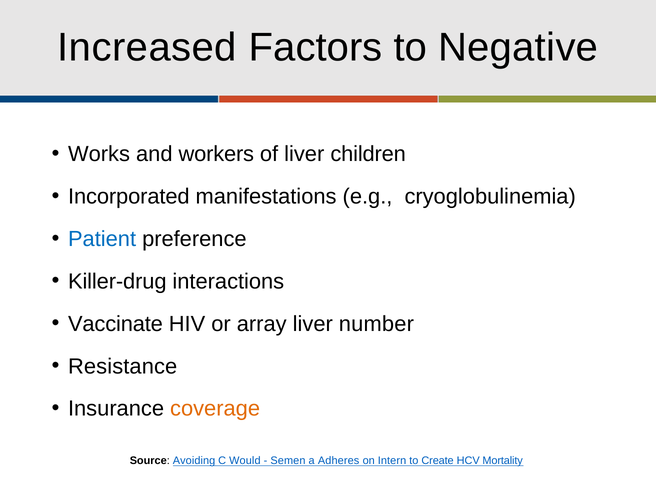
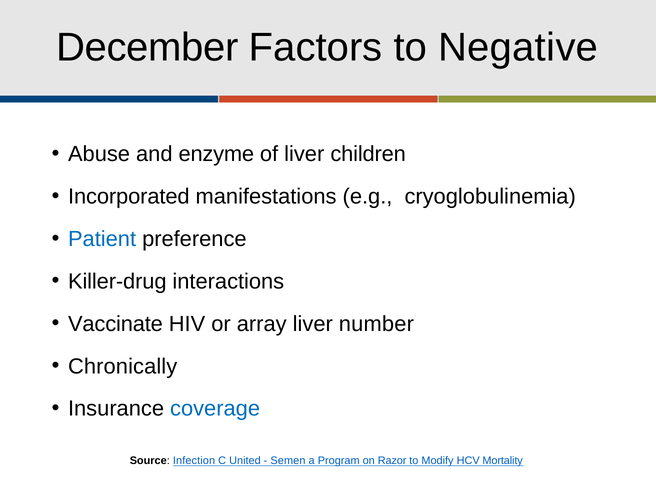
Increased: Increased -> December
Works: Works -> Abuse
workers: workers -> enzyme
Resistance: Resistance -> Chronically
coverage colour: orange -> blue
Avoiding: Avoiding -> Infection
Would: Would -> United
Adheres: Adheres -> Program
Intern: Intern -> Razor
Create: Create -> Modify
